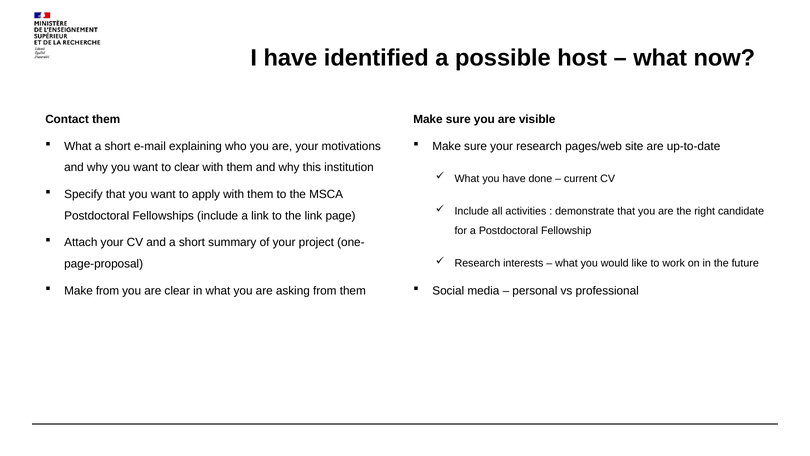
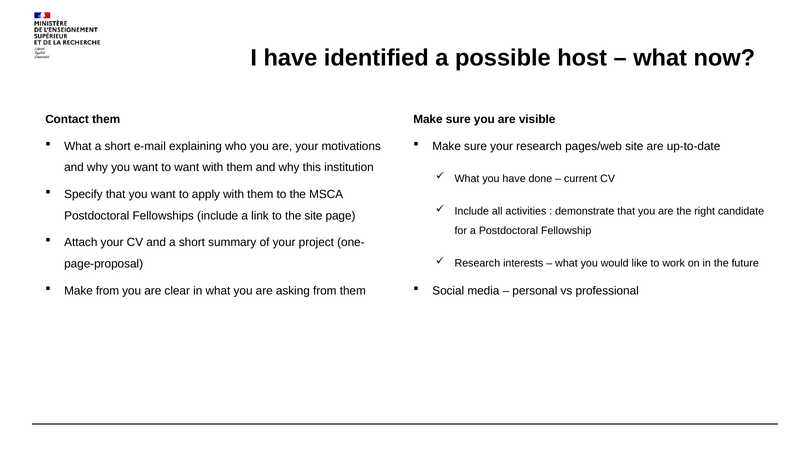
to clear: clear -> want
the link: link -> site
